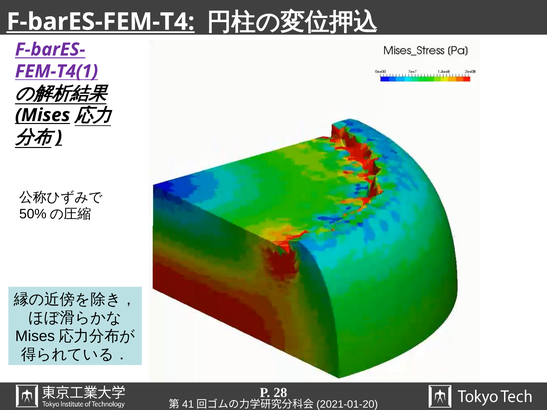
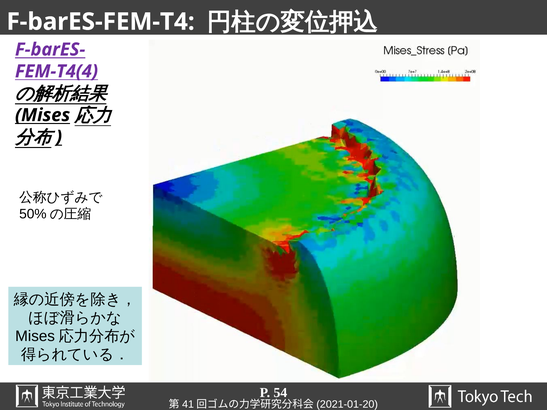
F-barES-FEM-T4 underline: present -> none
FEM-T4(1: FEM-T4(1 -> FEM-T4(4
28: 28 -> 54
